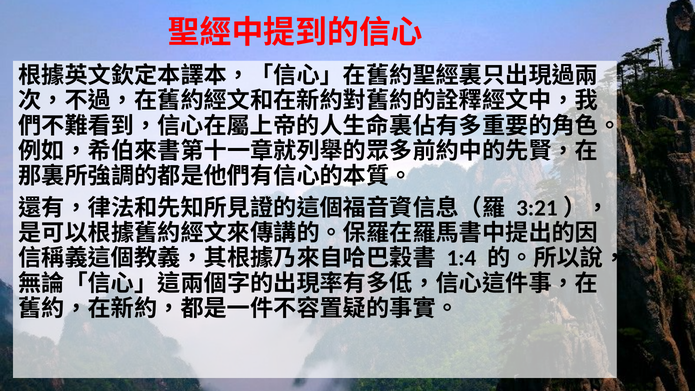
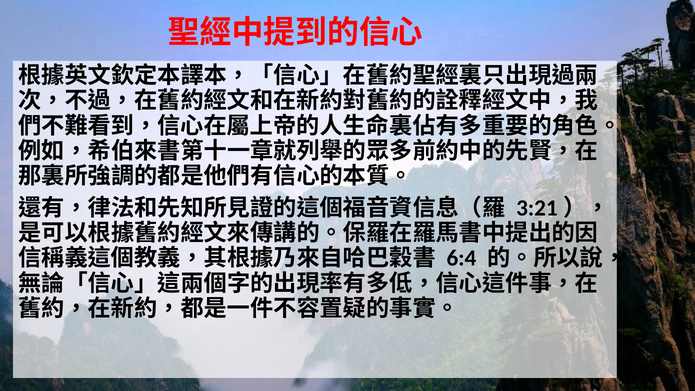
1:4: 1:4 -> 6:4
